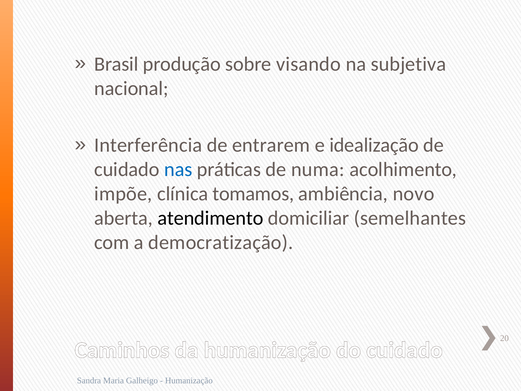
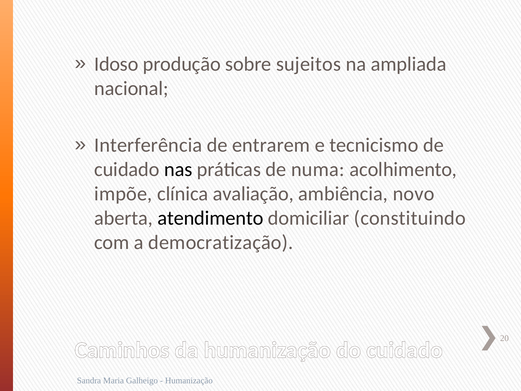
Brasil: Brasil -> Idoso
visando: visando -> sujeitos
subjetiva: subjetiva -> ampliada
idealização: idealização -> tecnicismo
nas colour: blue -> black
tomamos: tomamos -> avaliação
semelhantes: semelhantes -> constituindo
